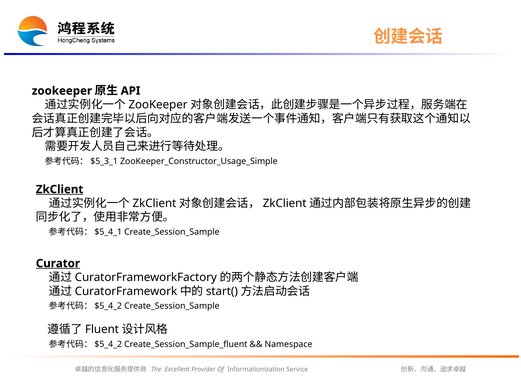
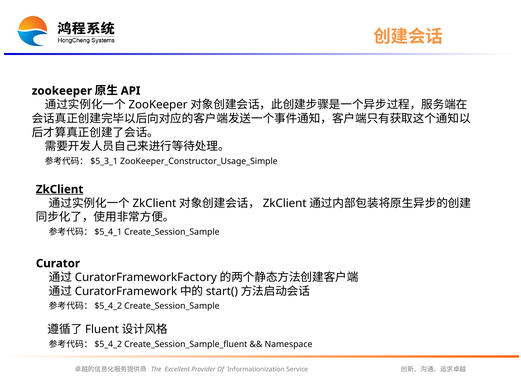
Curator underline: present -> none
